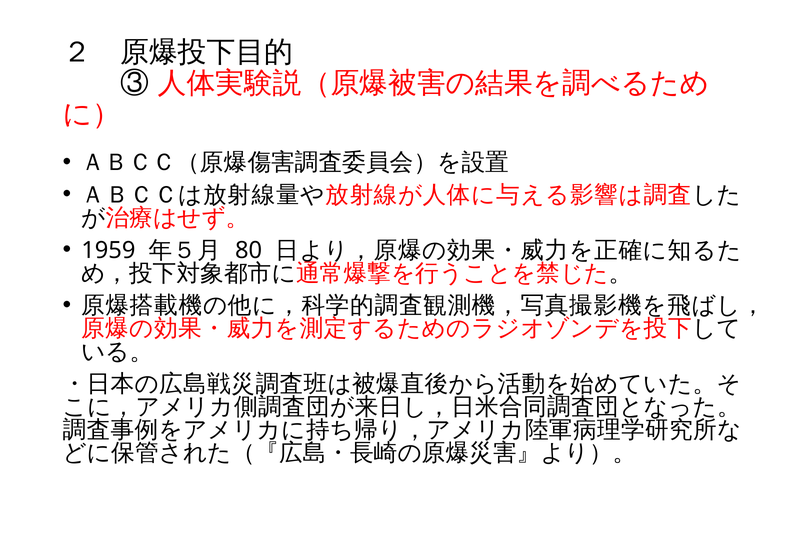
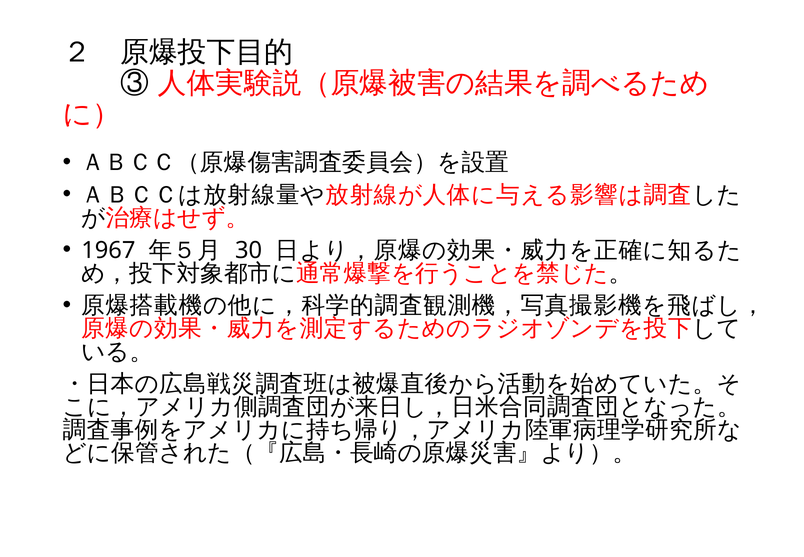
1959: 1959 -> 1967
80: 80 -> 30
